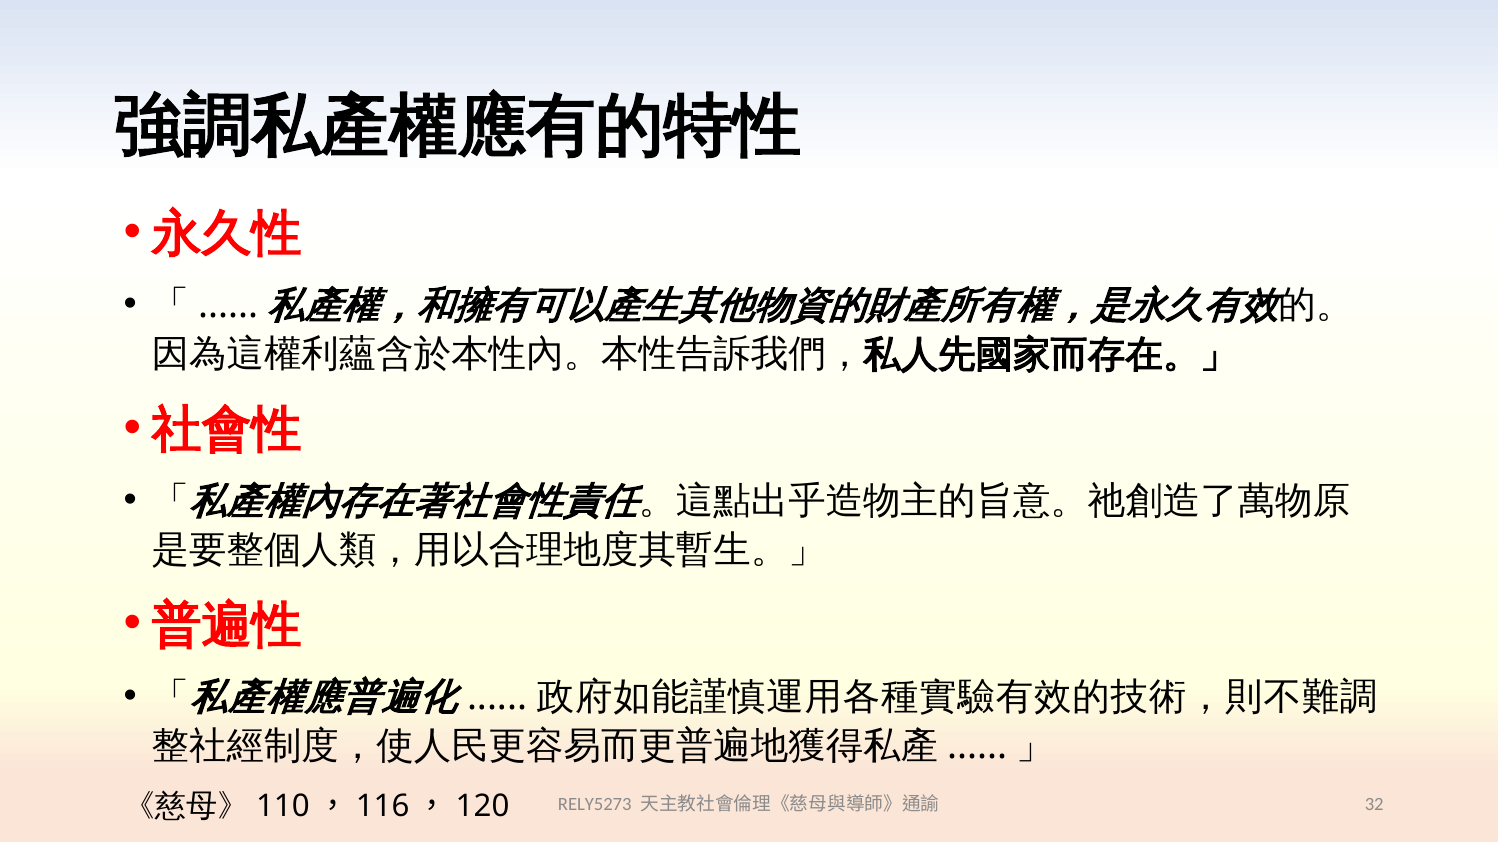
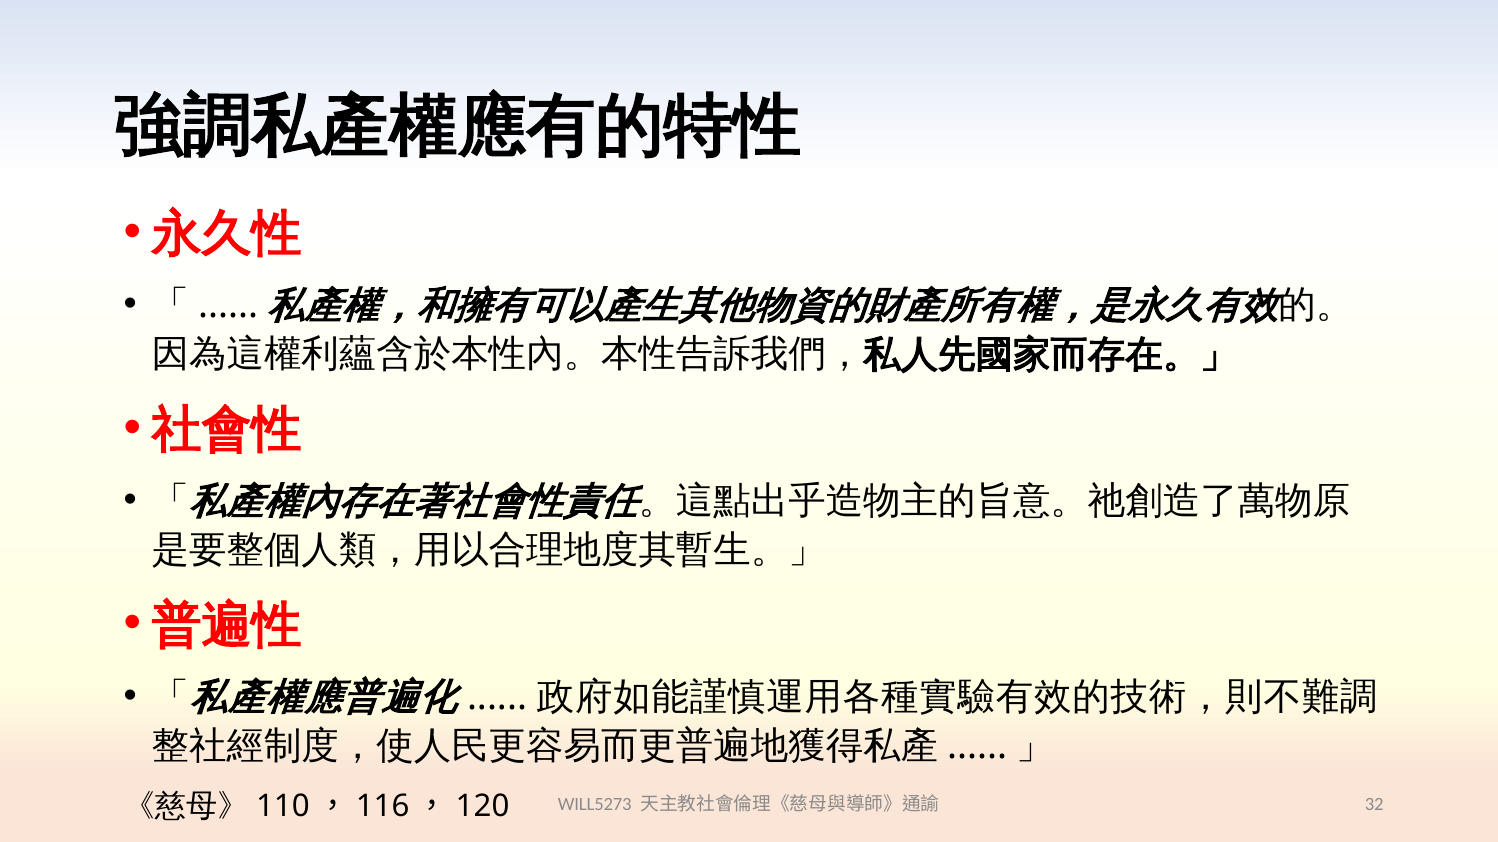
RELY5273: RELY5273 -> WILL5273
